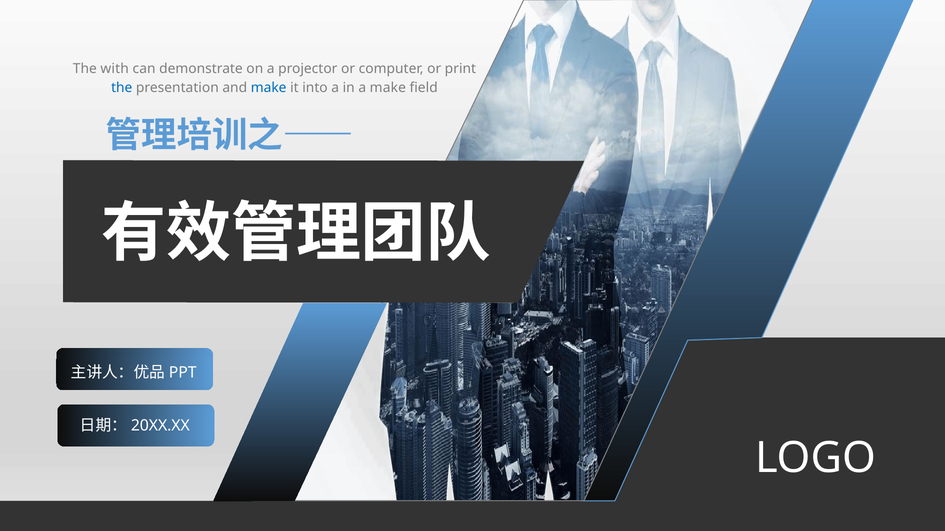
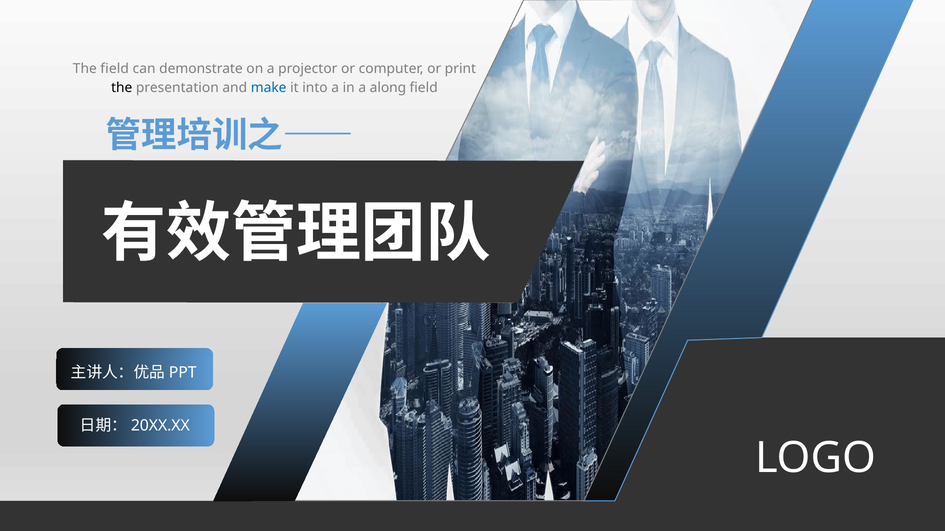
The with: with -> field
the at (122, 88) colour: blue -> black
a make: make -> along
